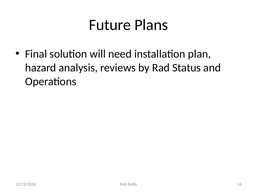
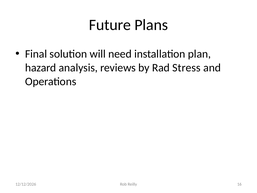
Status: Status -> Stress
